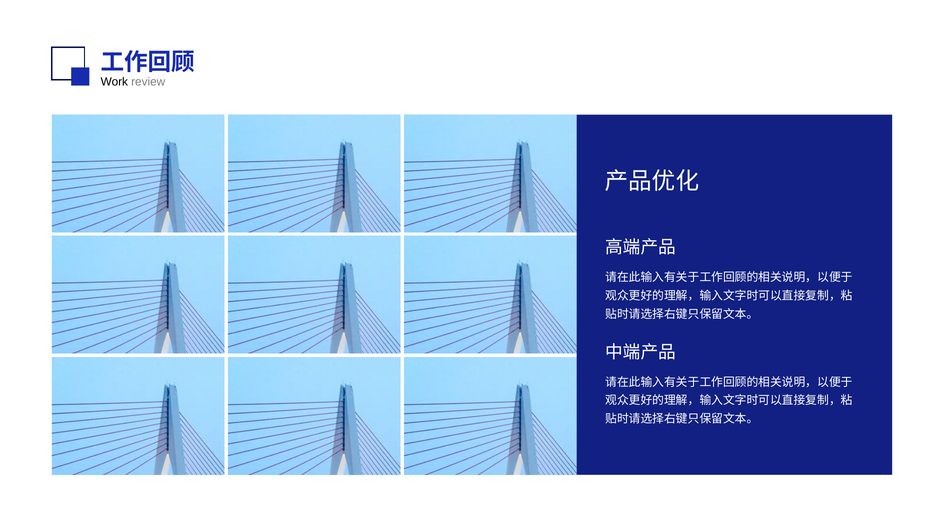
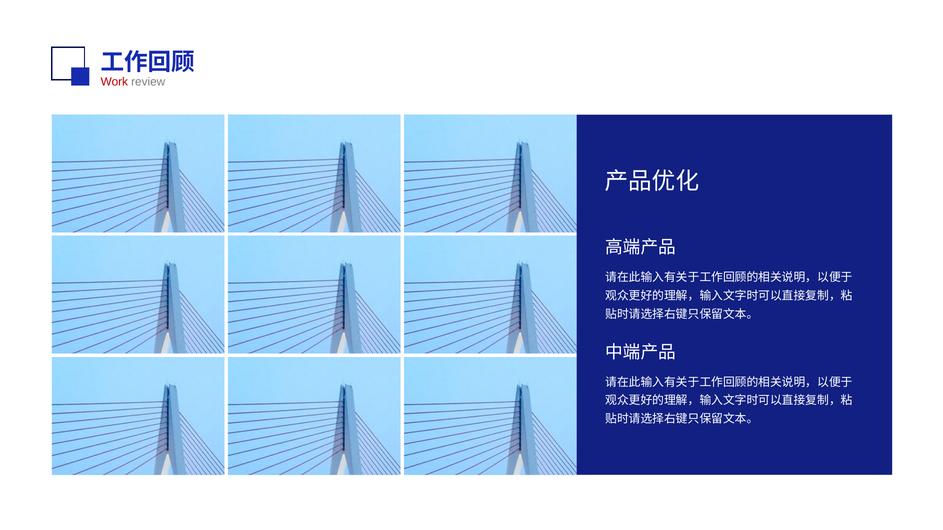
Work colour: black -> red
